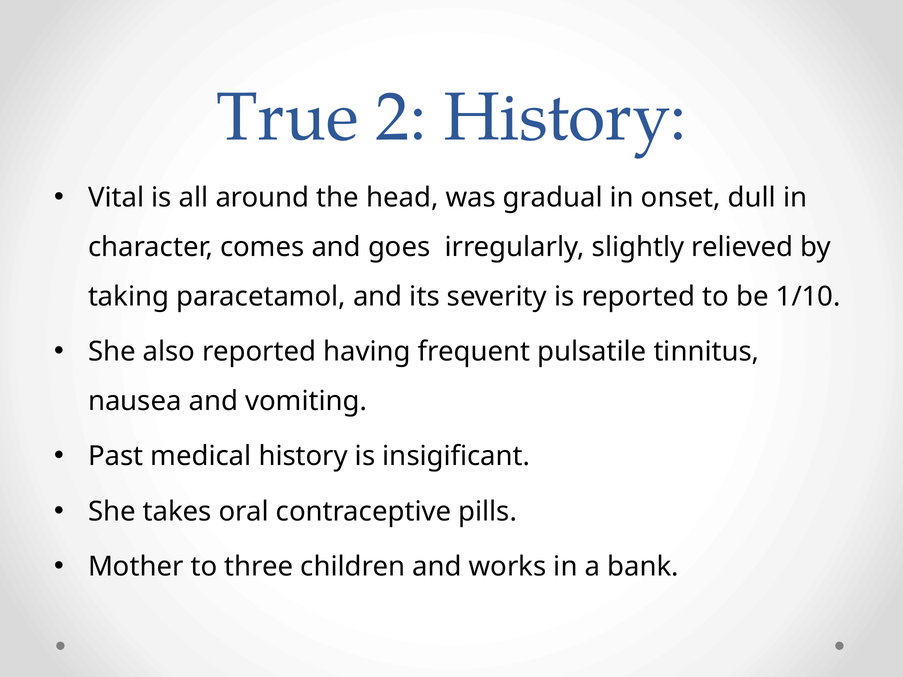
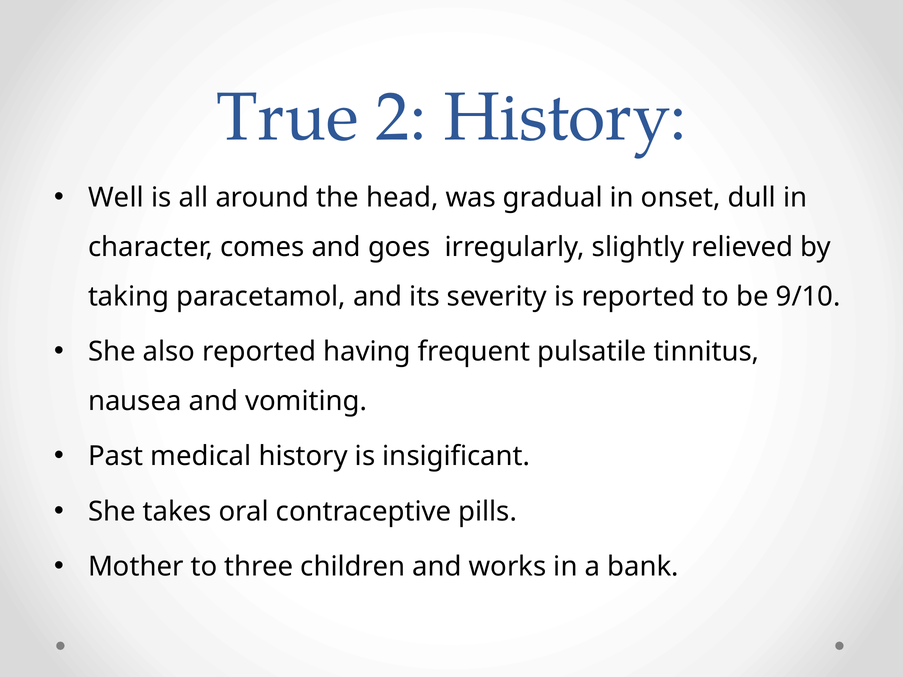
Vital: Vital -> Well
1/10: 1/10 -> 9/10
